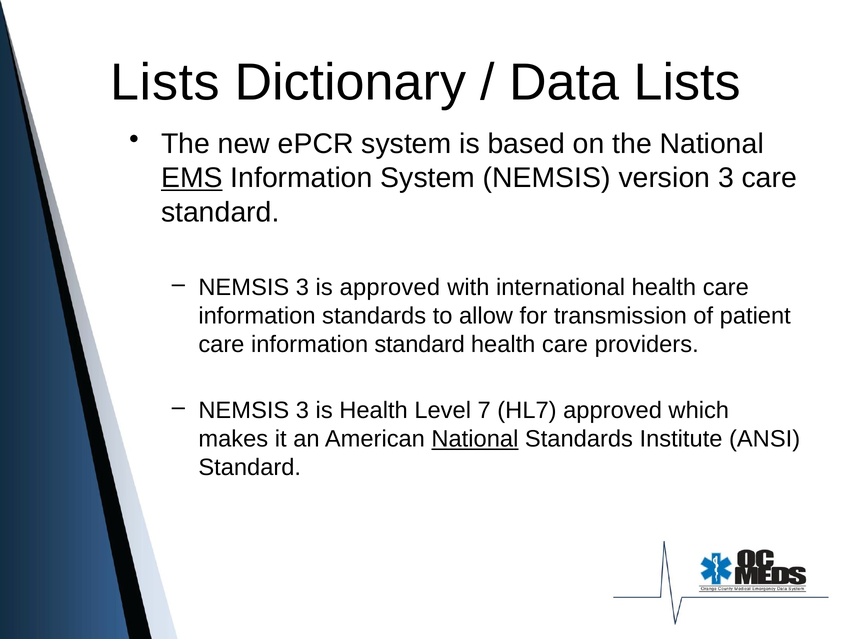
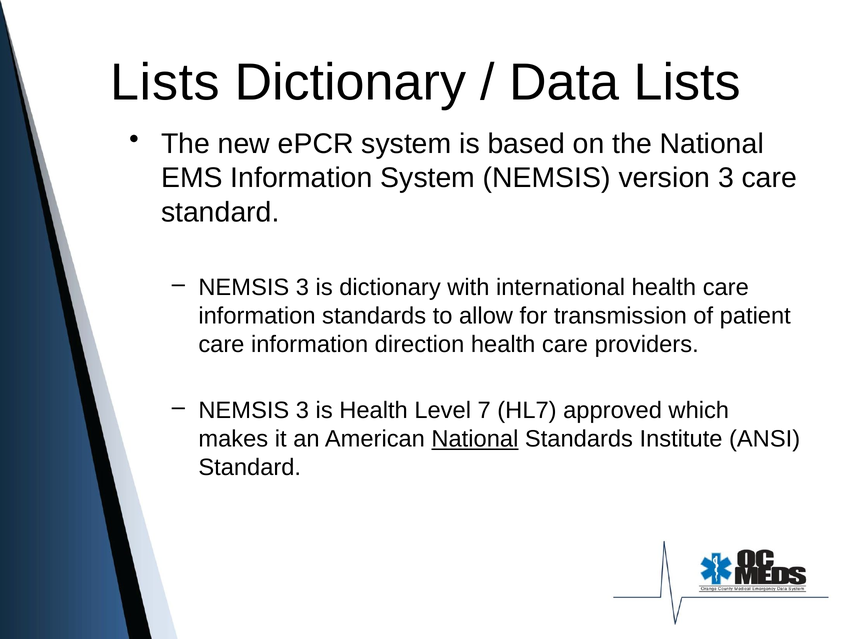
EMS underline: present -> none
is approved: approved -> dictionary
information standard: standard -> direction
